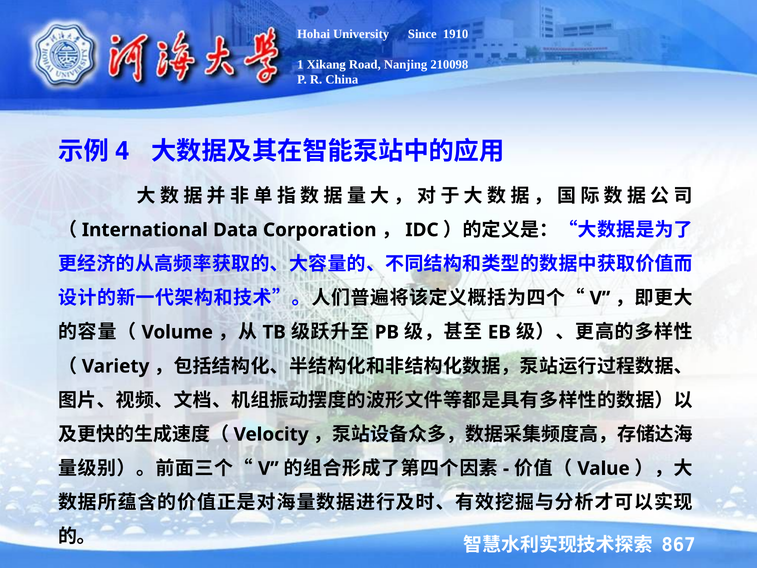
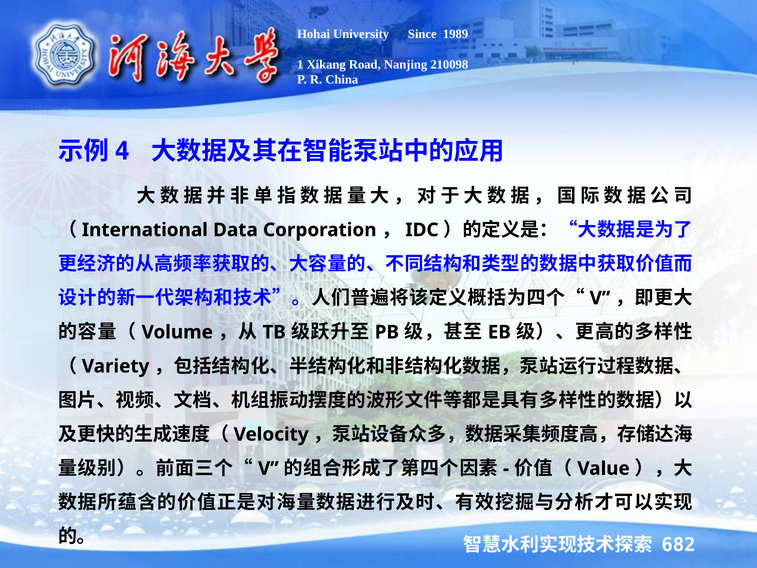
1910: 1910 -> 1989
867: 867 -> 682
